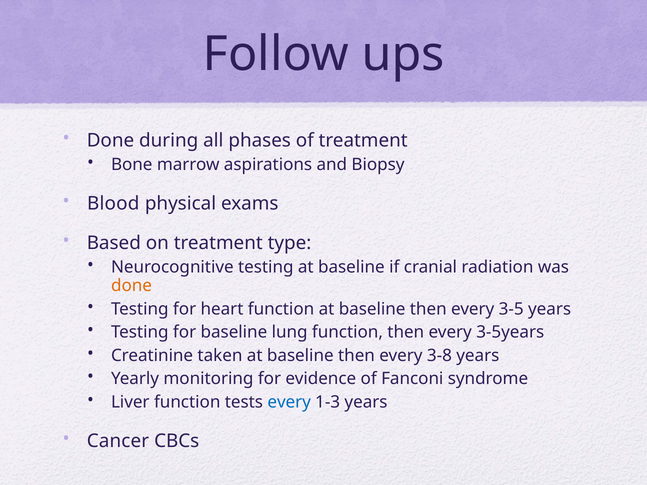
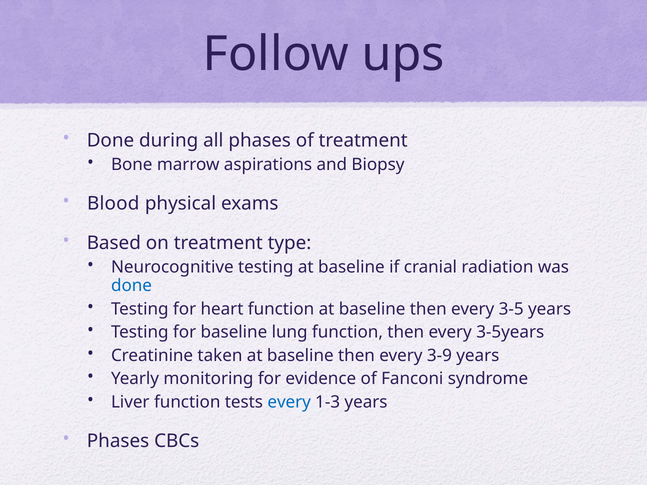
done at (131, 286) colour: orange -> blue
3-8: 3-8 -> 3-9
Cancer at (118, 441): Cancer -> Phases
